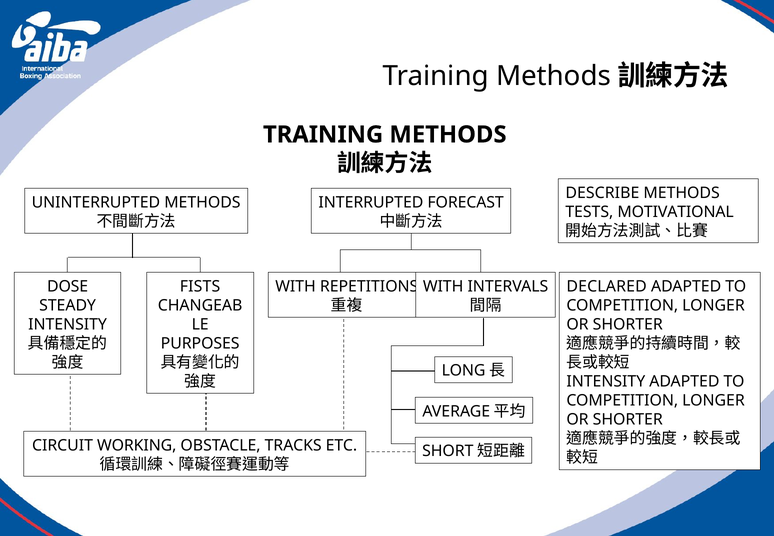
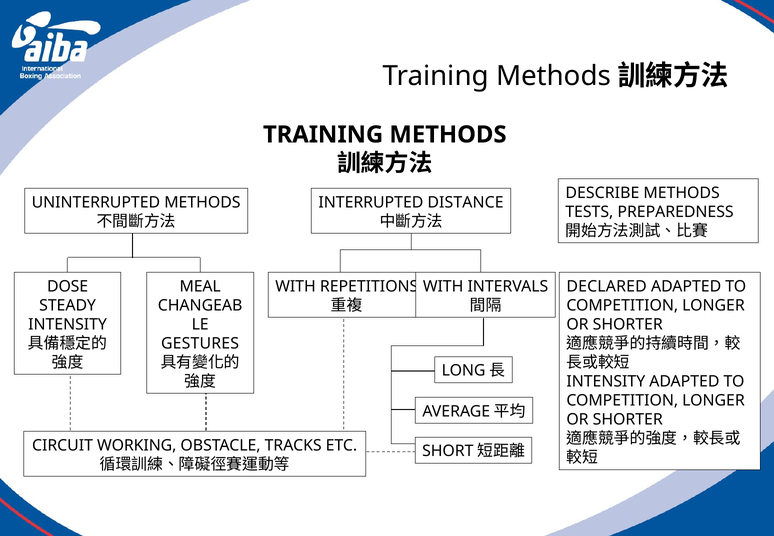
FORECAST: FORECAST -> DISTANCE
MOTIVATIONAL: MOTIVATIONAL -> PREPAREDNESS
FISTS: FISTS -> MEAL
PURPOSES: PURPOSES -> GESTURES
